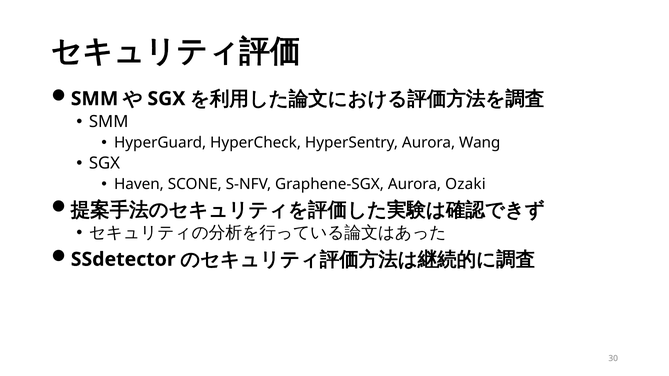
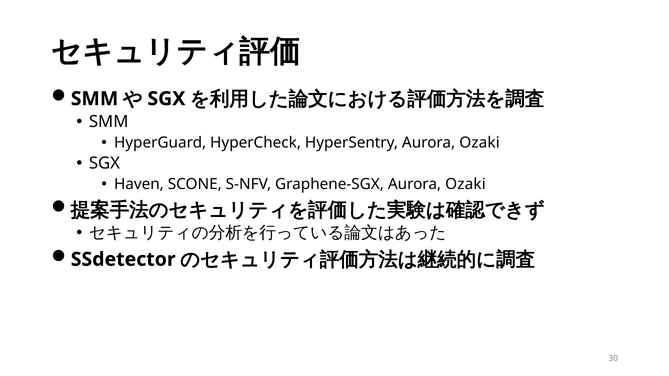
HyperSentry Aurora Wang: Wang -> Ozaki
